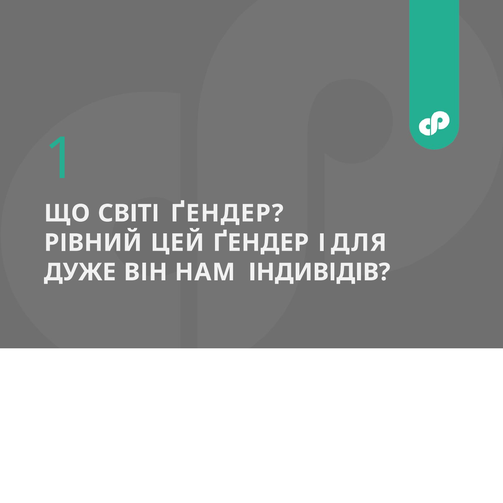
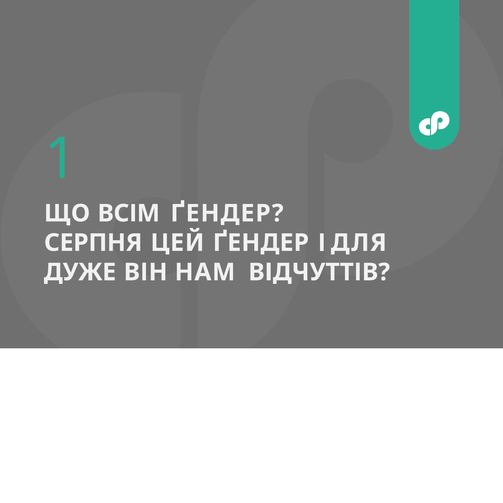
СВІТІ: СВІТІ -> ВСІМ
РІВНИЙ: РІВНИЙ -> СЕРПНЯ
ІНДИВІДІВ: ІНДИВІДІВ -> ВІДЧУТТІВ
